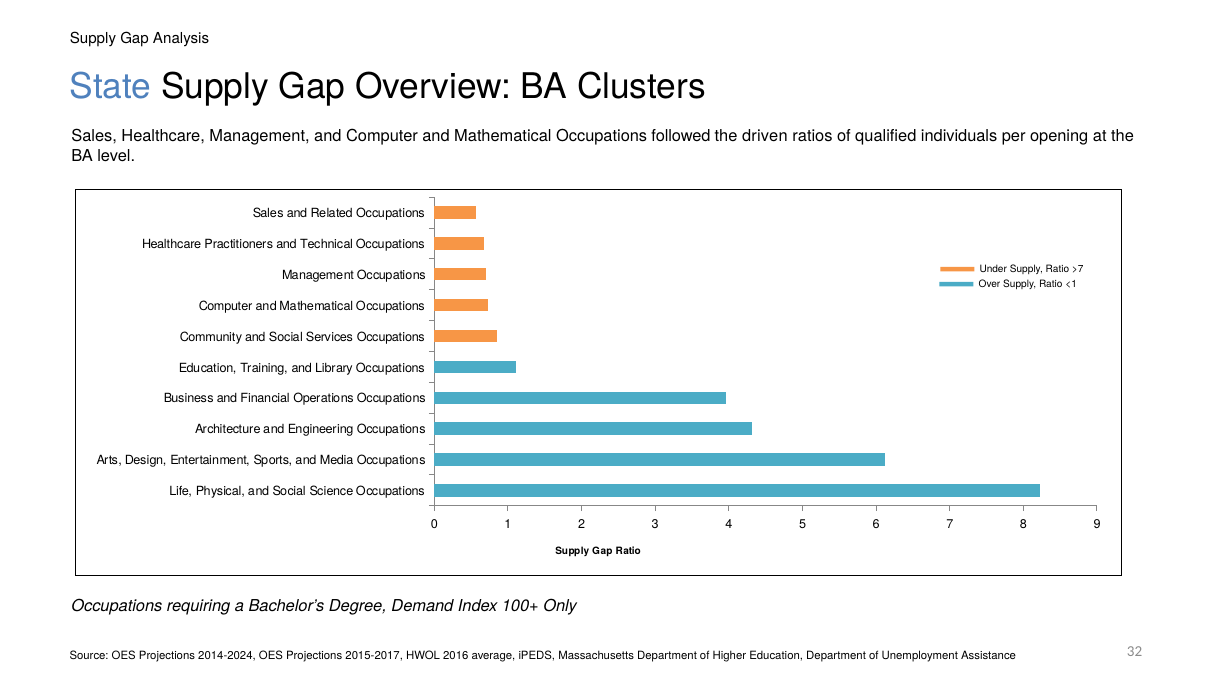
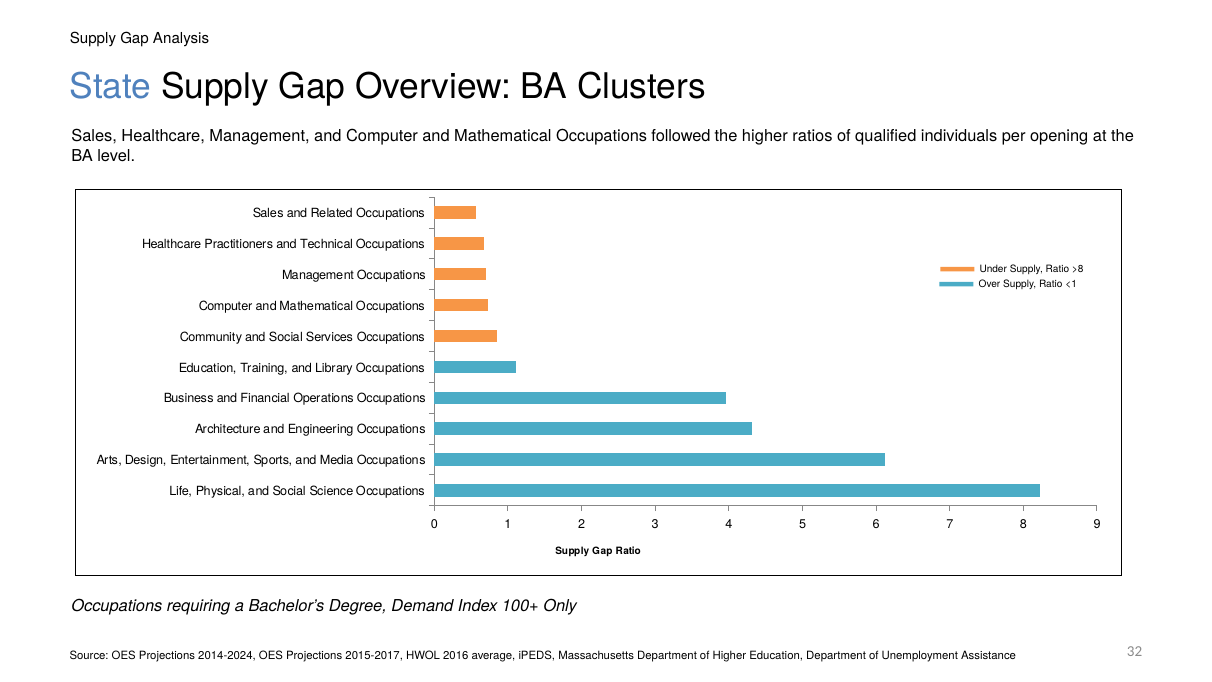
the driven: driven -> higher
>7: >7 -> >8
